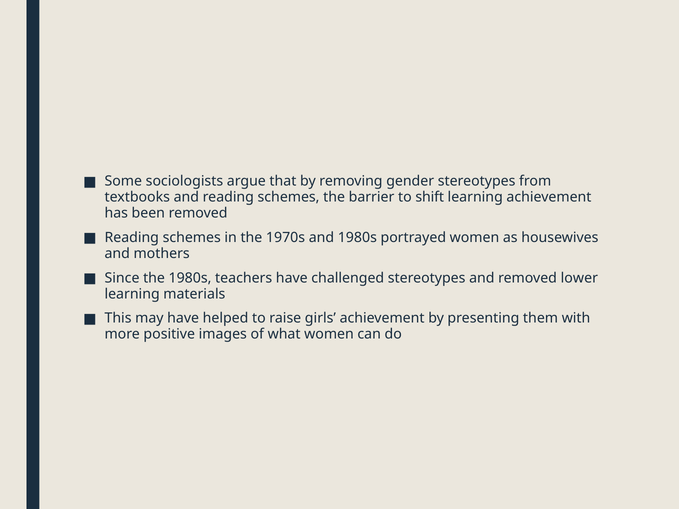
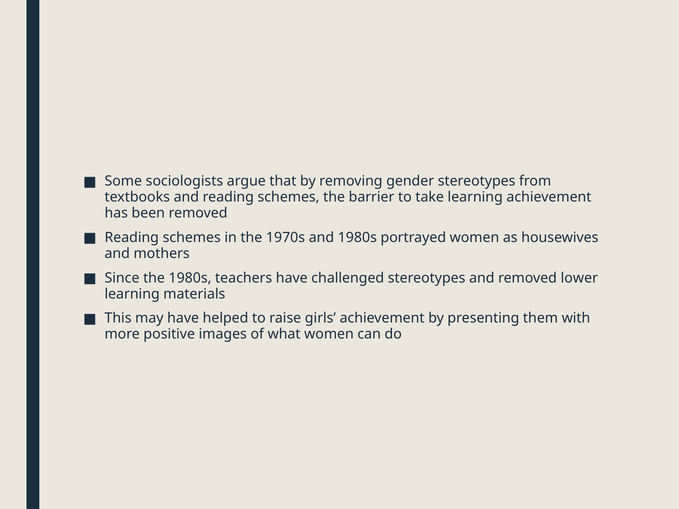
shift: shift -> take
